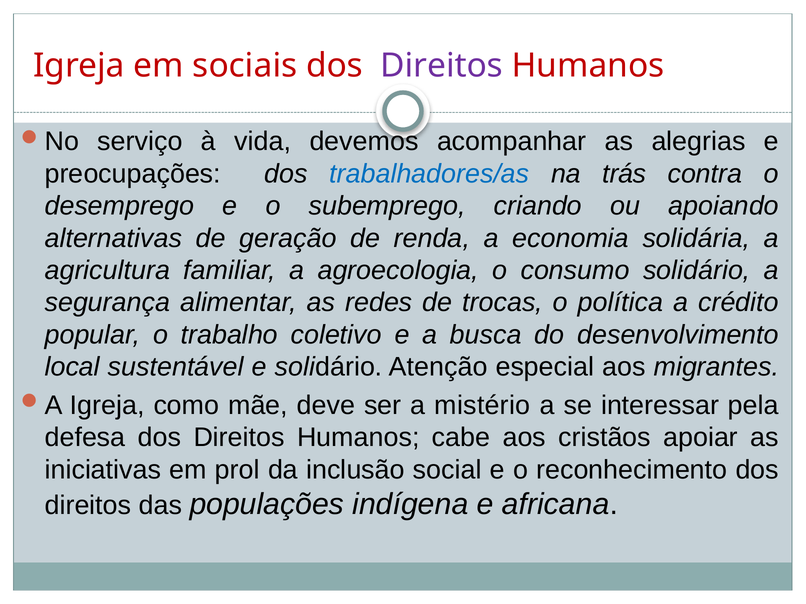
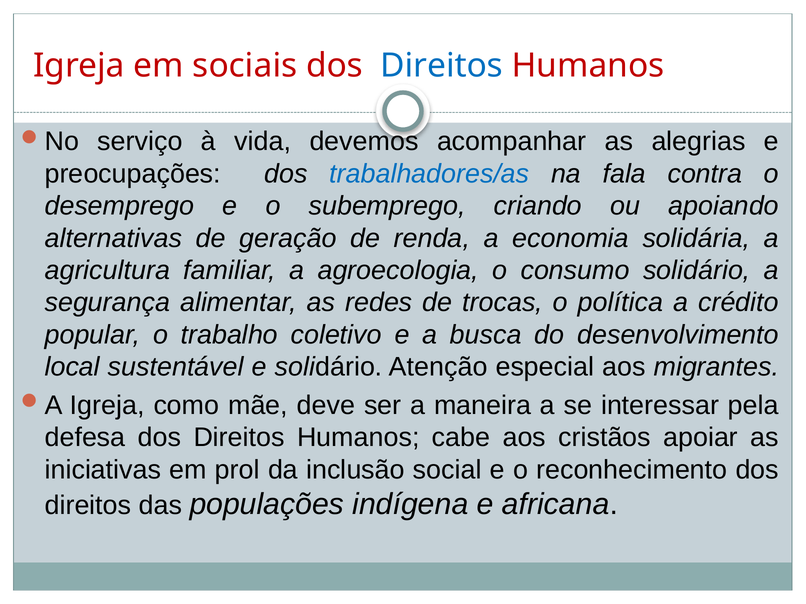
Direitos at (442, 66) colour: purple -> blue
trás: trás -> fala
mistério: mistério -> maneira
